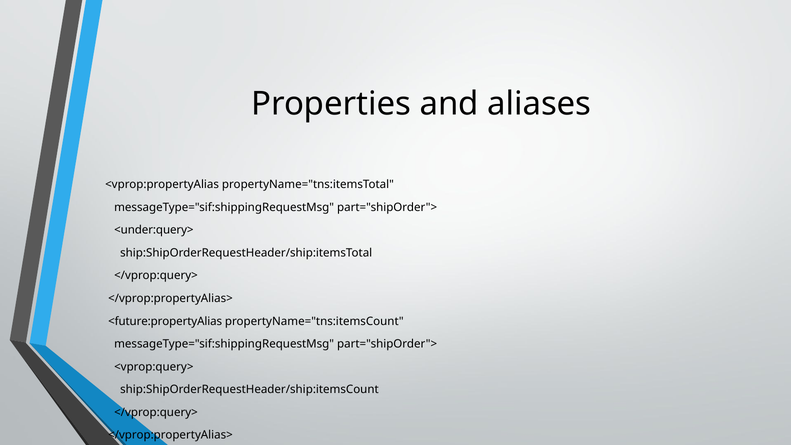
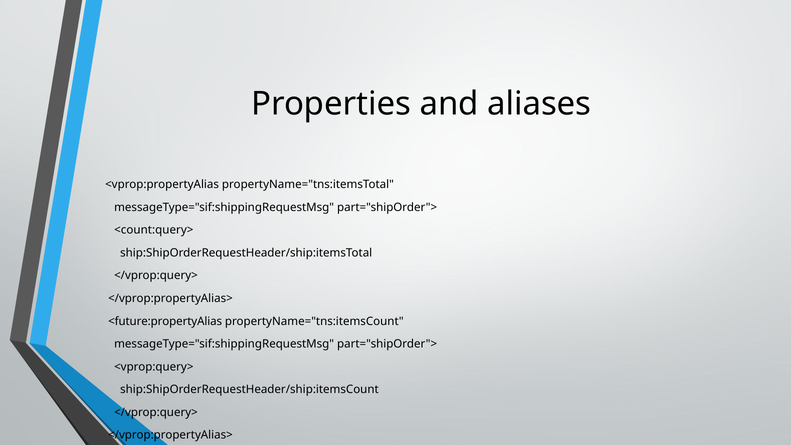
<under:query>: <under:query> -> <count:query>
